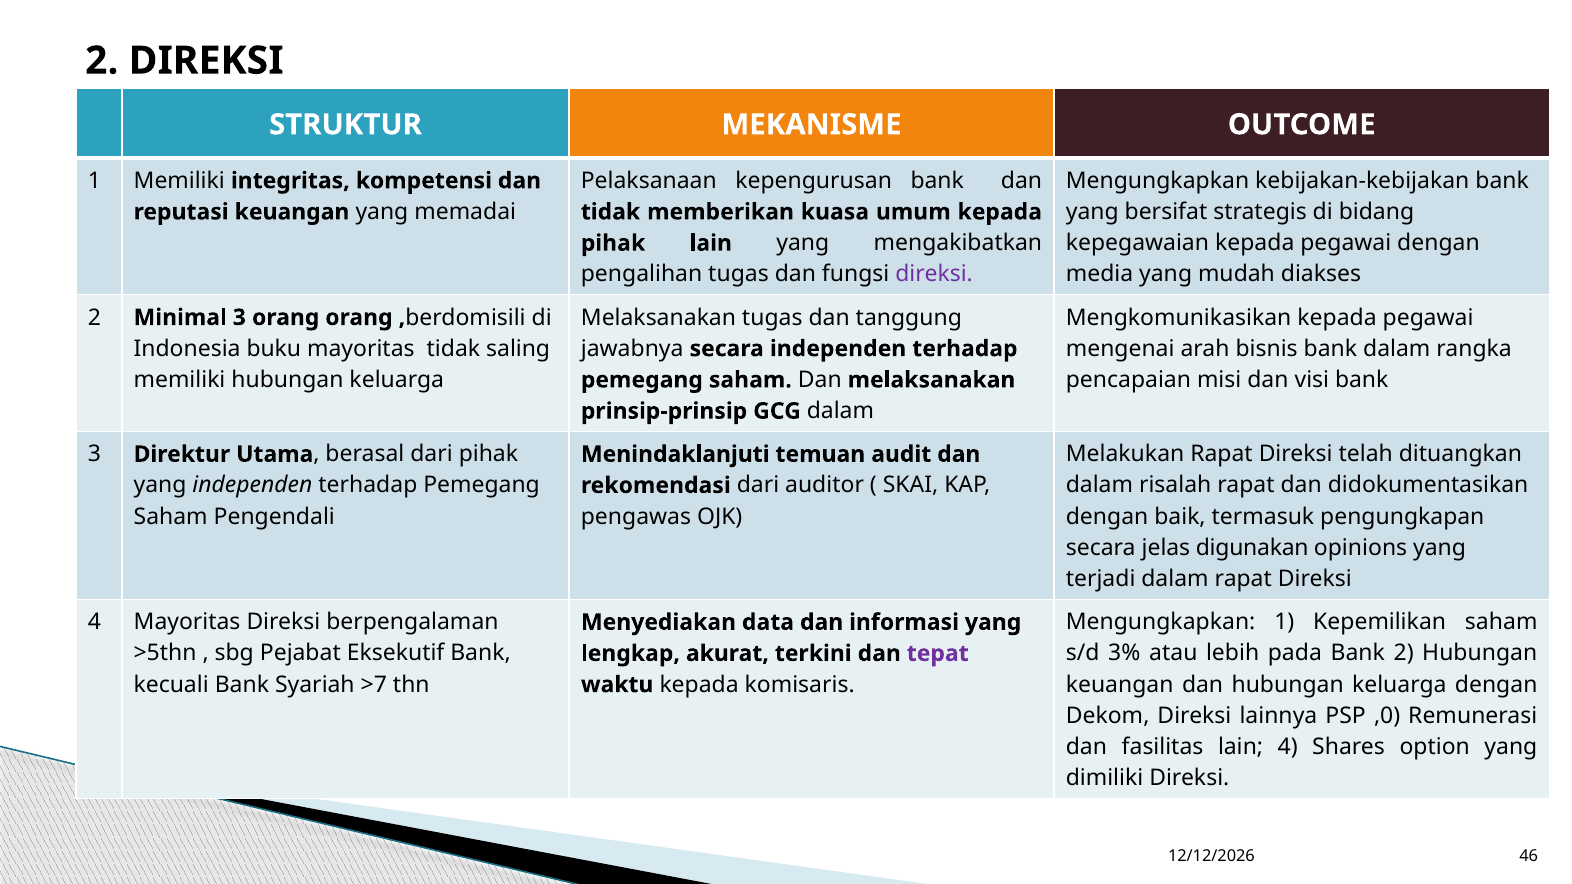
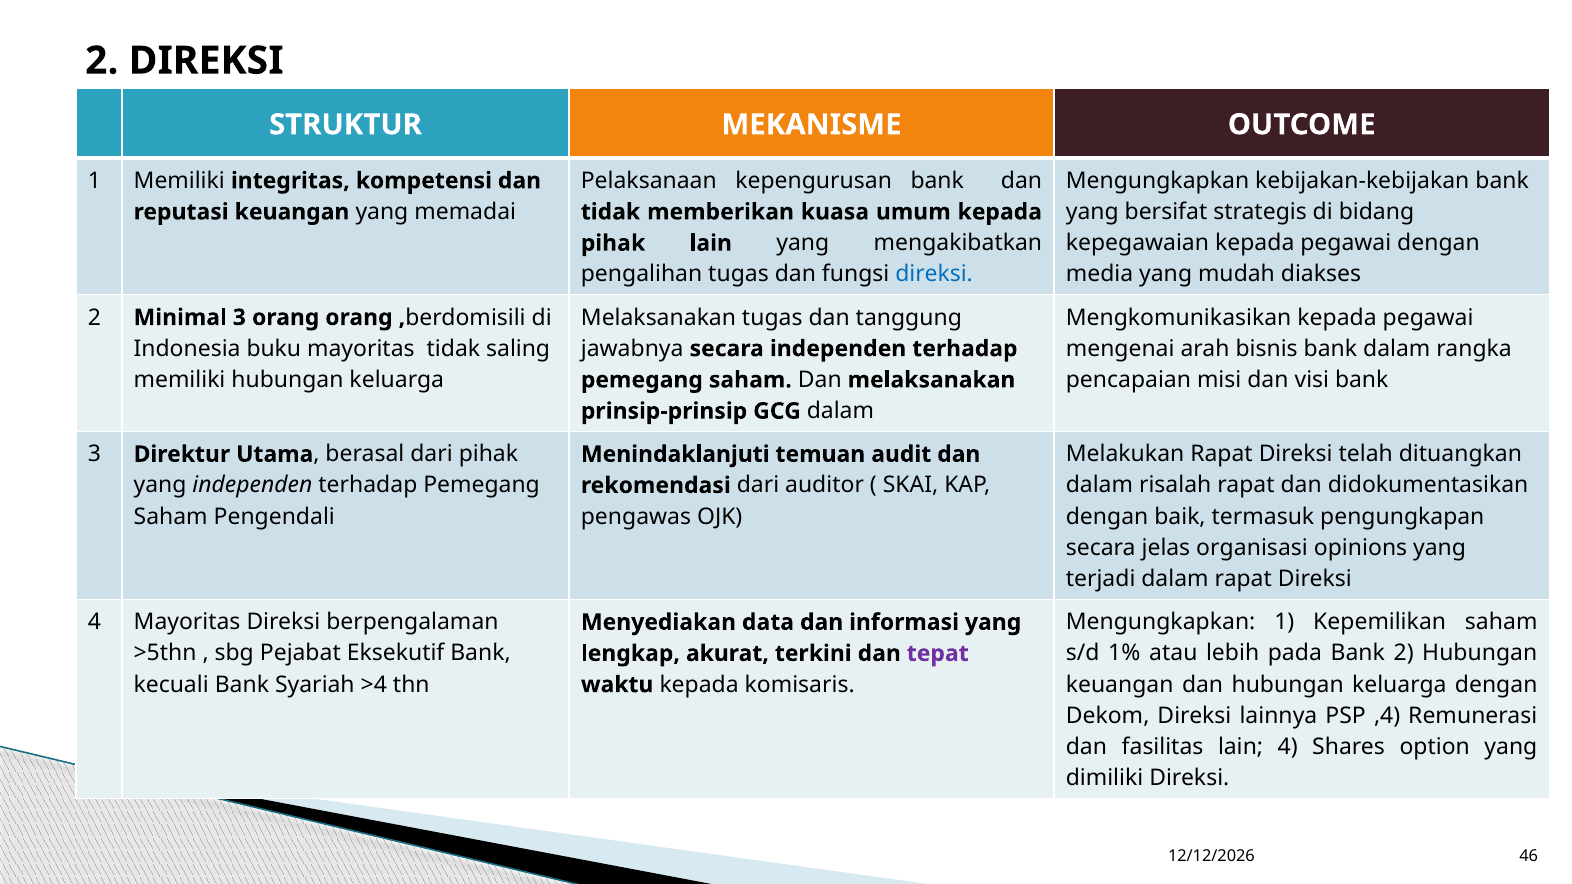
direksi at (934, 274) colour: purple -> blue
digunakan: digunakan -> organisasi
3%: 3% -> 1%
>7: >7 -> >4
,0: ,0 -> ,4
